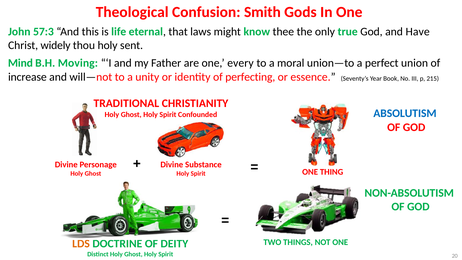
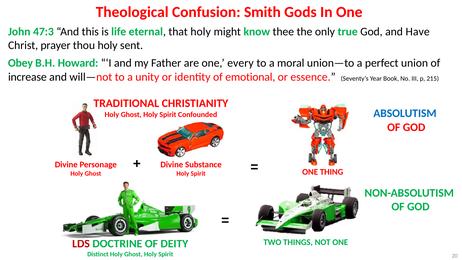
57:3: 57:3 -> 47:3
that laws: laws -> holy
widely: widely -> prayer
Mind: Mind -> Obey
Moving: Moving -> Howard
perfecting: perfecting -> emotional
LDS colour: orange -> red
